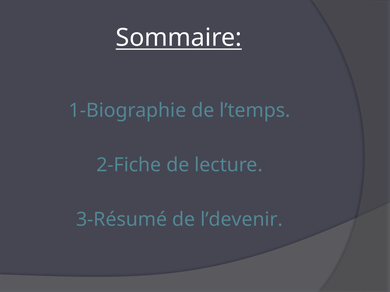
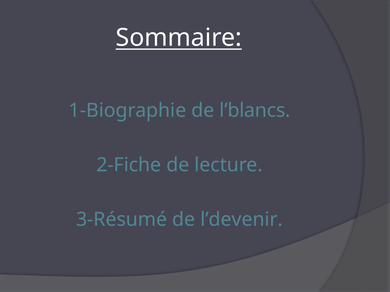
l’temps: l’temps -> l’blancs
